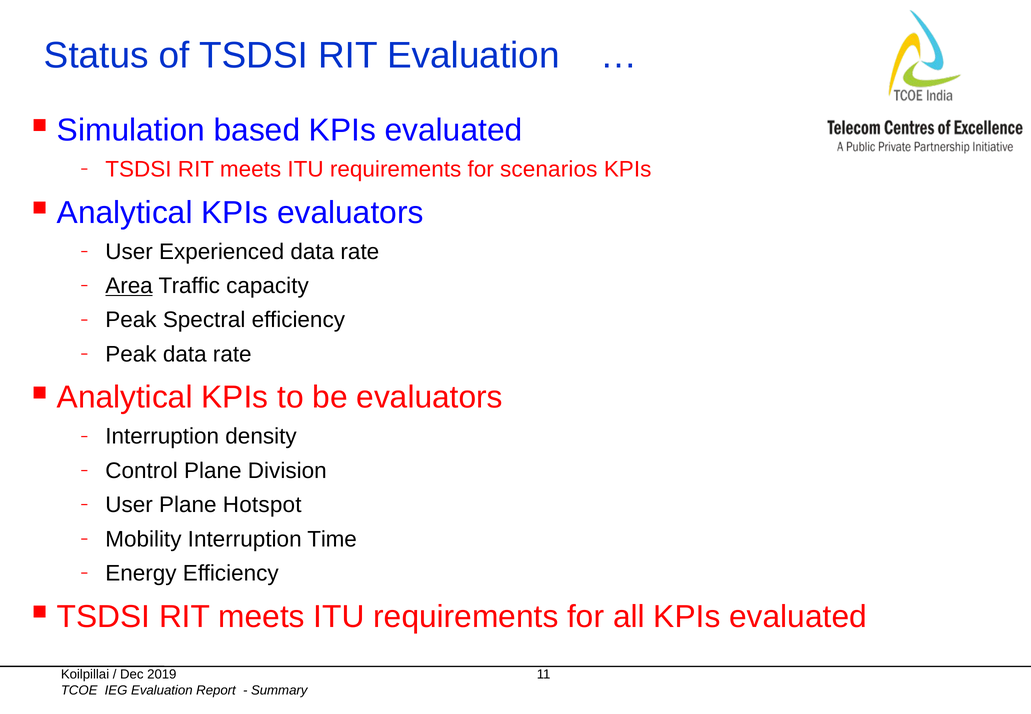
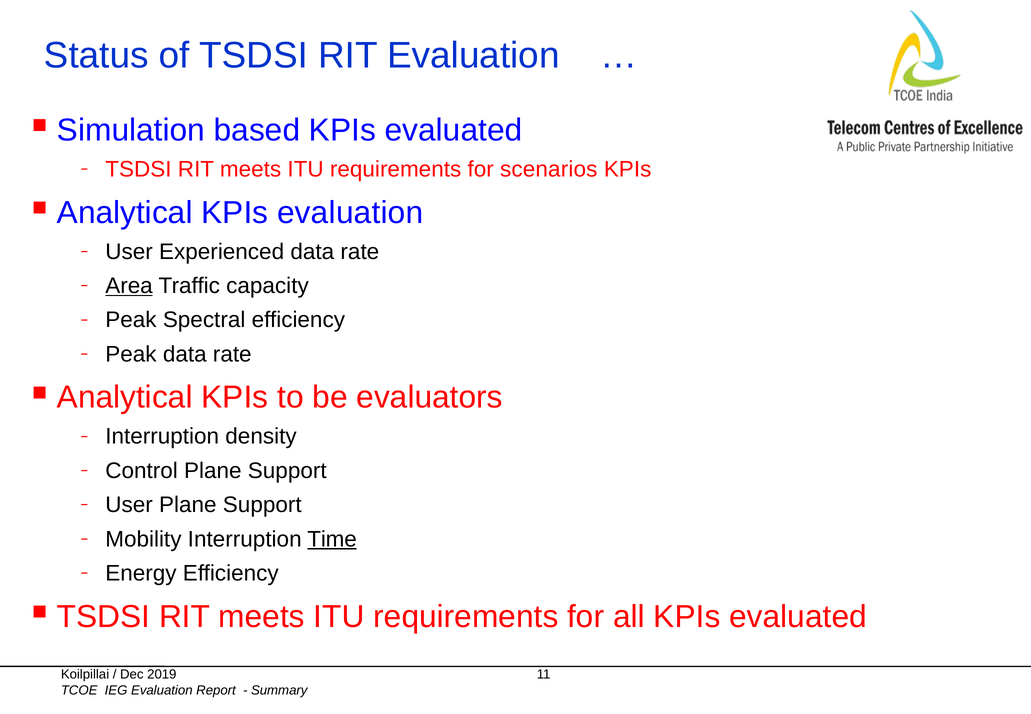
KPIs evaluators: evaluators -> evaluation
Control Plane Division: Division -> Support
User Plane Hotspot: Hotspot -> Support
Time underline: none -> present
